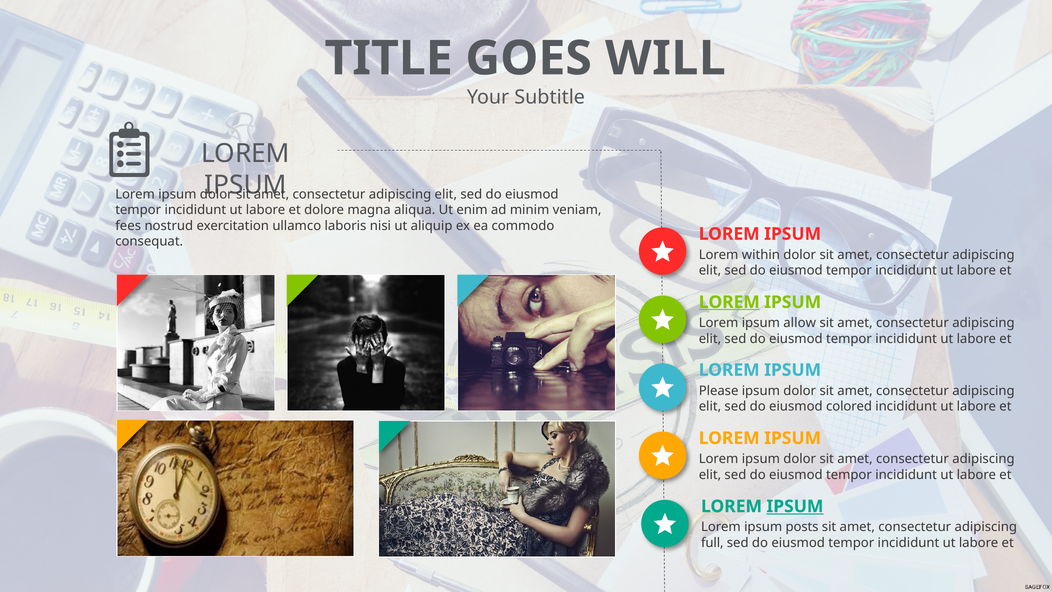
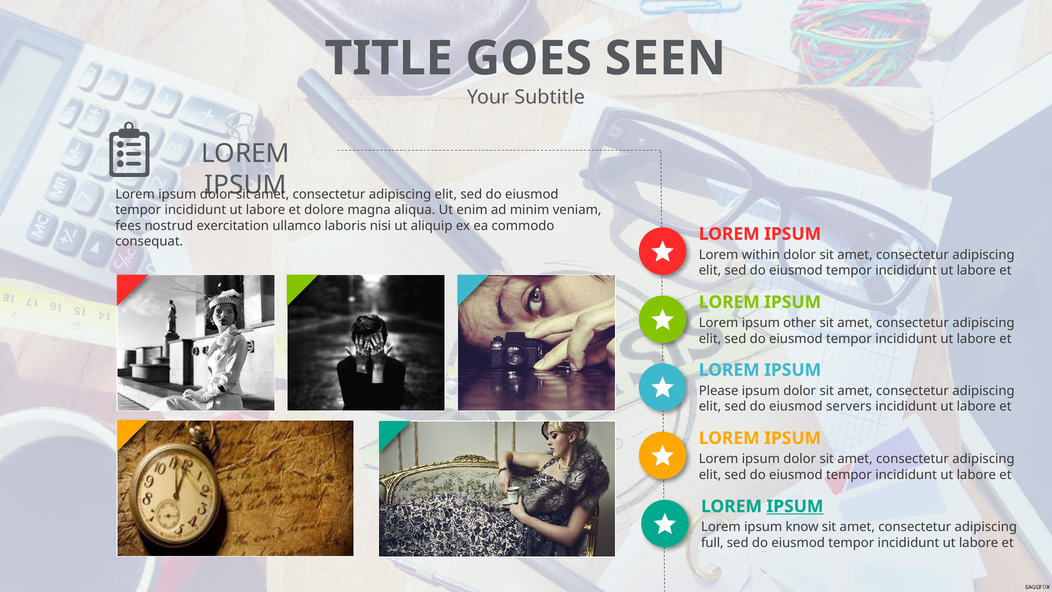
WILL: WILL -> SEEN
LOREM at (729, 302) underline: present -> none
allow: allow -> other
colored: colored -> servers
posts: posts -> know
